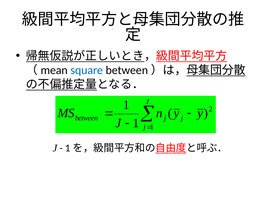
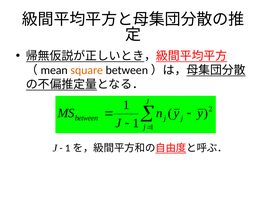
square colour: blue -> orange
